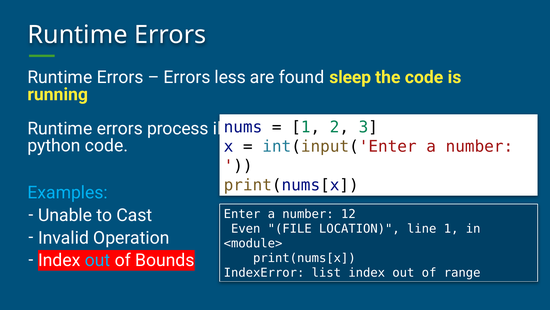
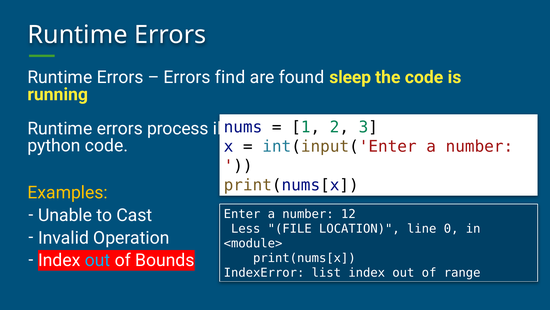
less: less -> find
Examples colour: light blue -> yellow
Even: Even -> Less
line 1: 1 -> 0
